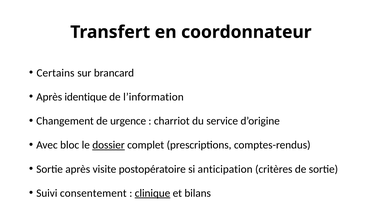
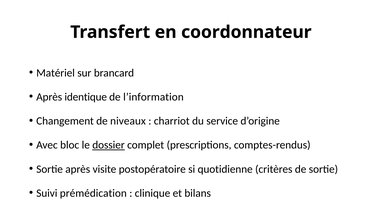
Certains: Certains -> Matériel
urgence: urgence -> niveaux
anticipation: anticipation -> quotidienne
consentement: consentement -> prémédication
clinique underline: present -> none
